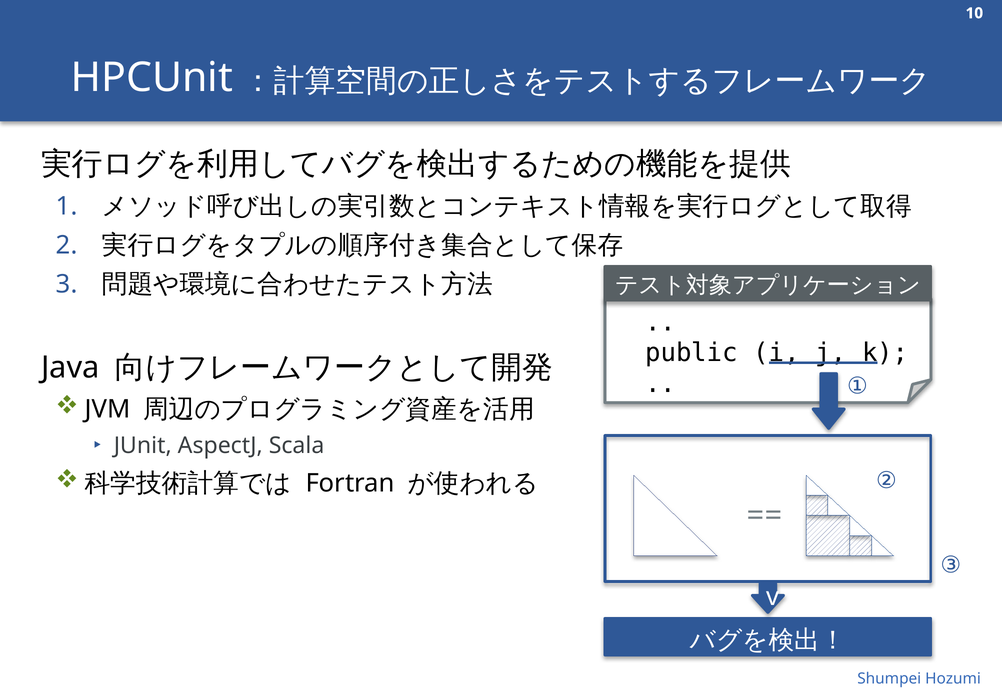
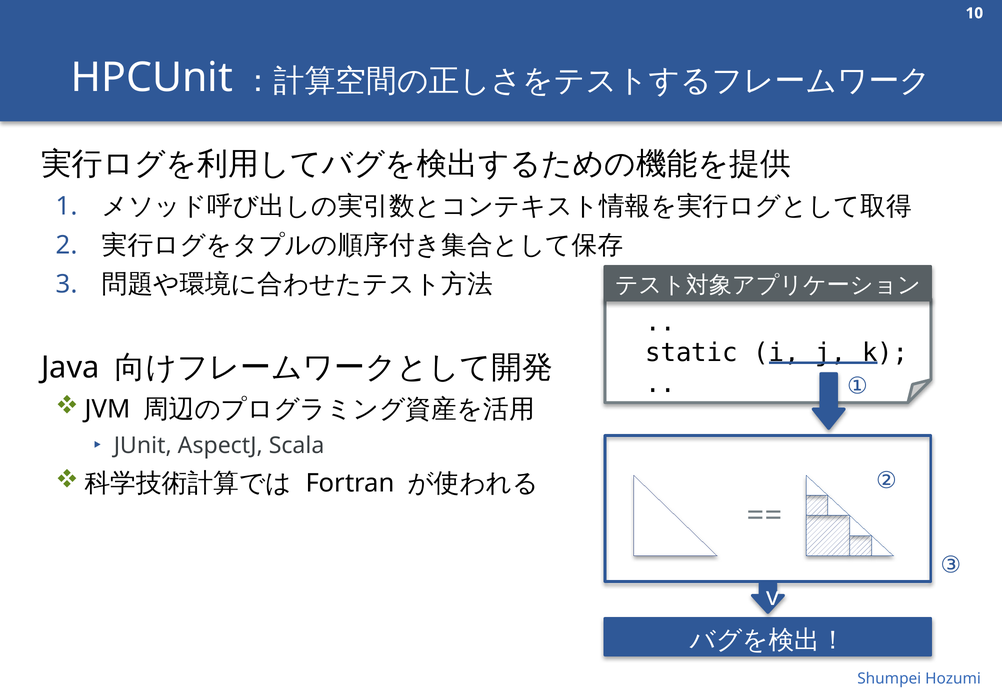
public: public -> static
